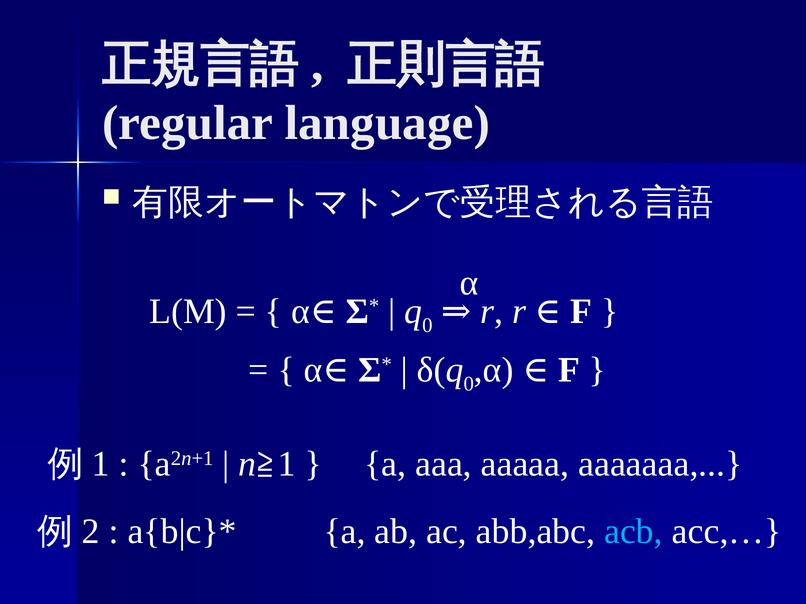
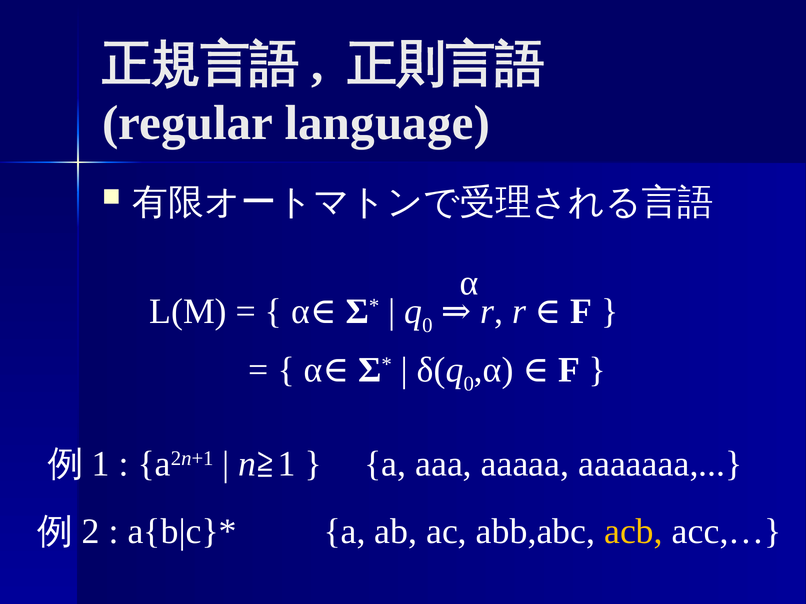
acb colour: light blue -> yellow
